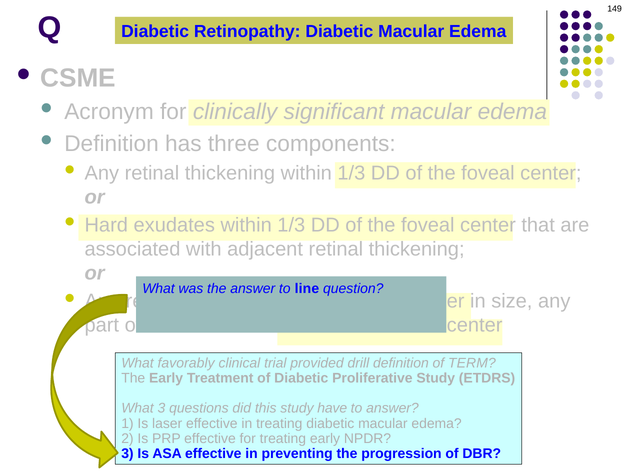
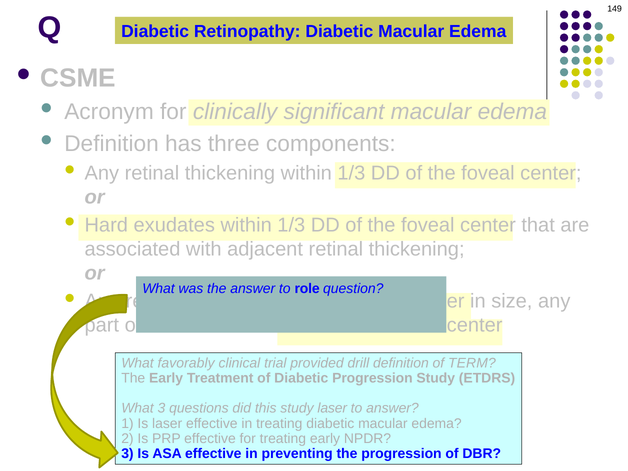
line: line -> role
Diabetic Proliferative: Proliferative -> Progression
study have: have -> laser
